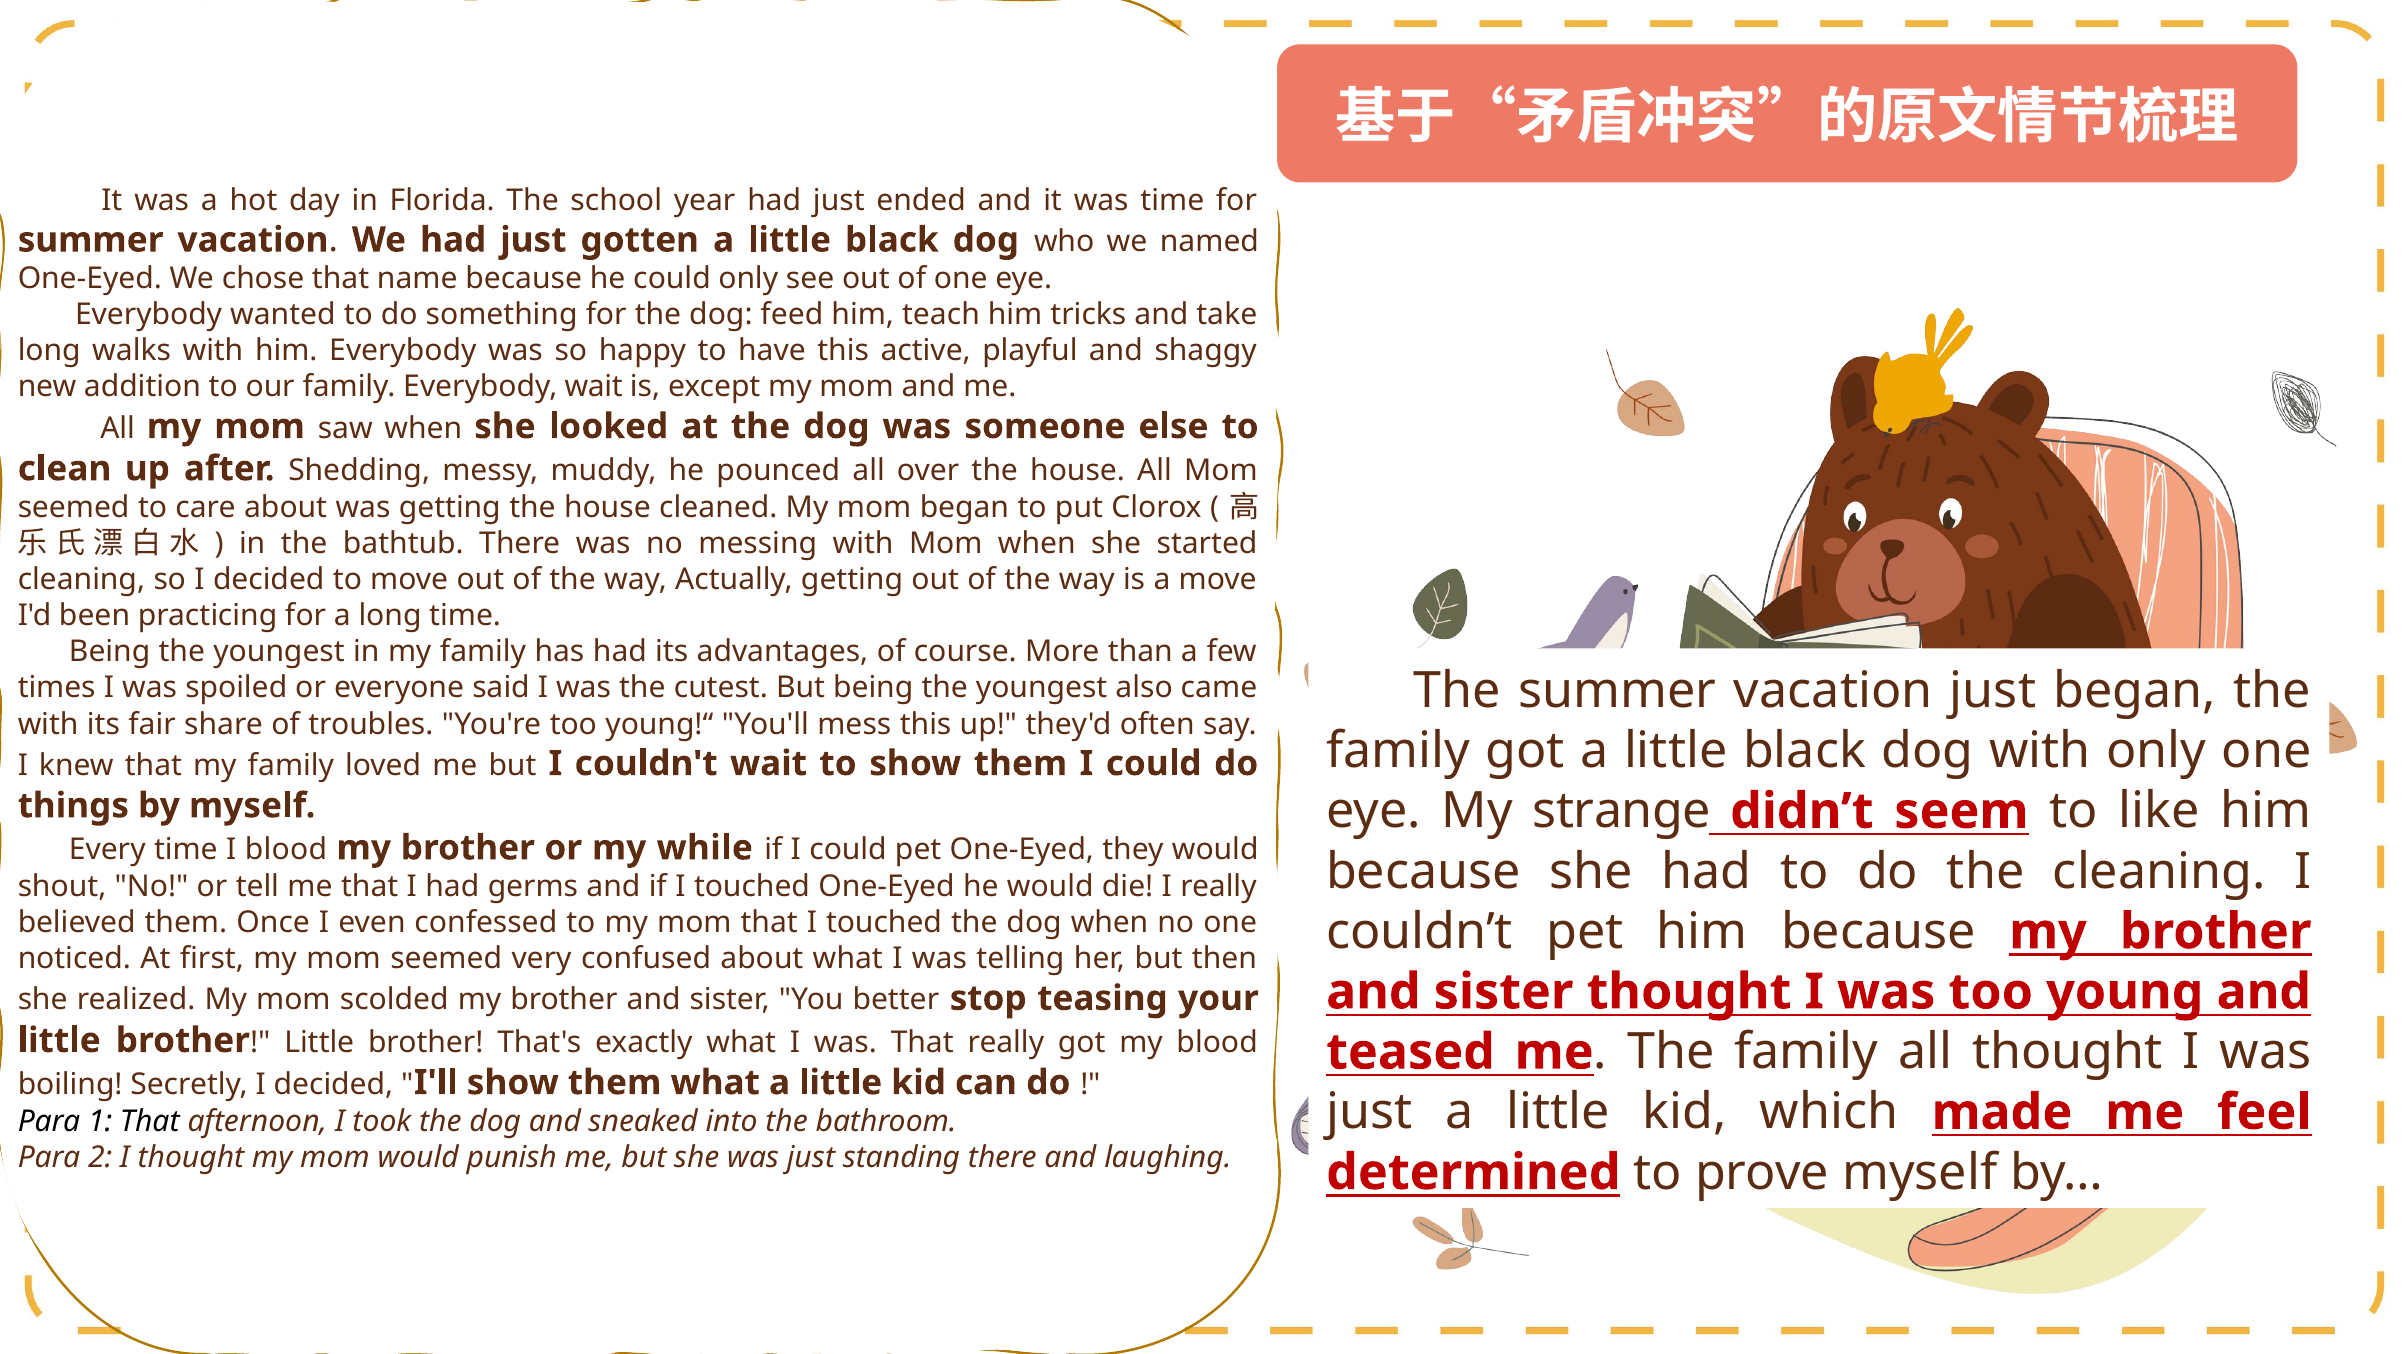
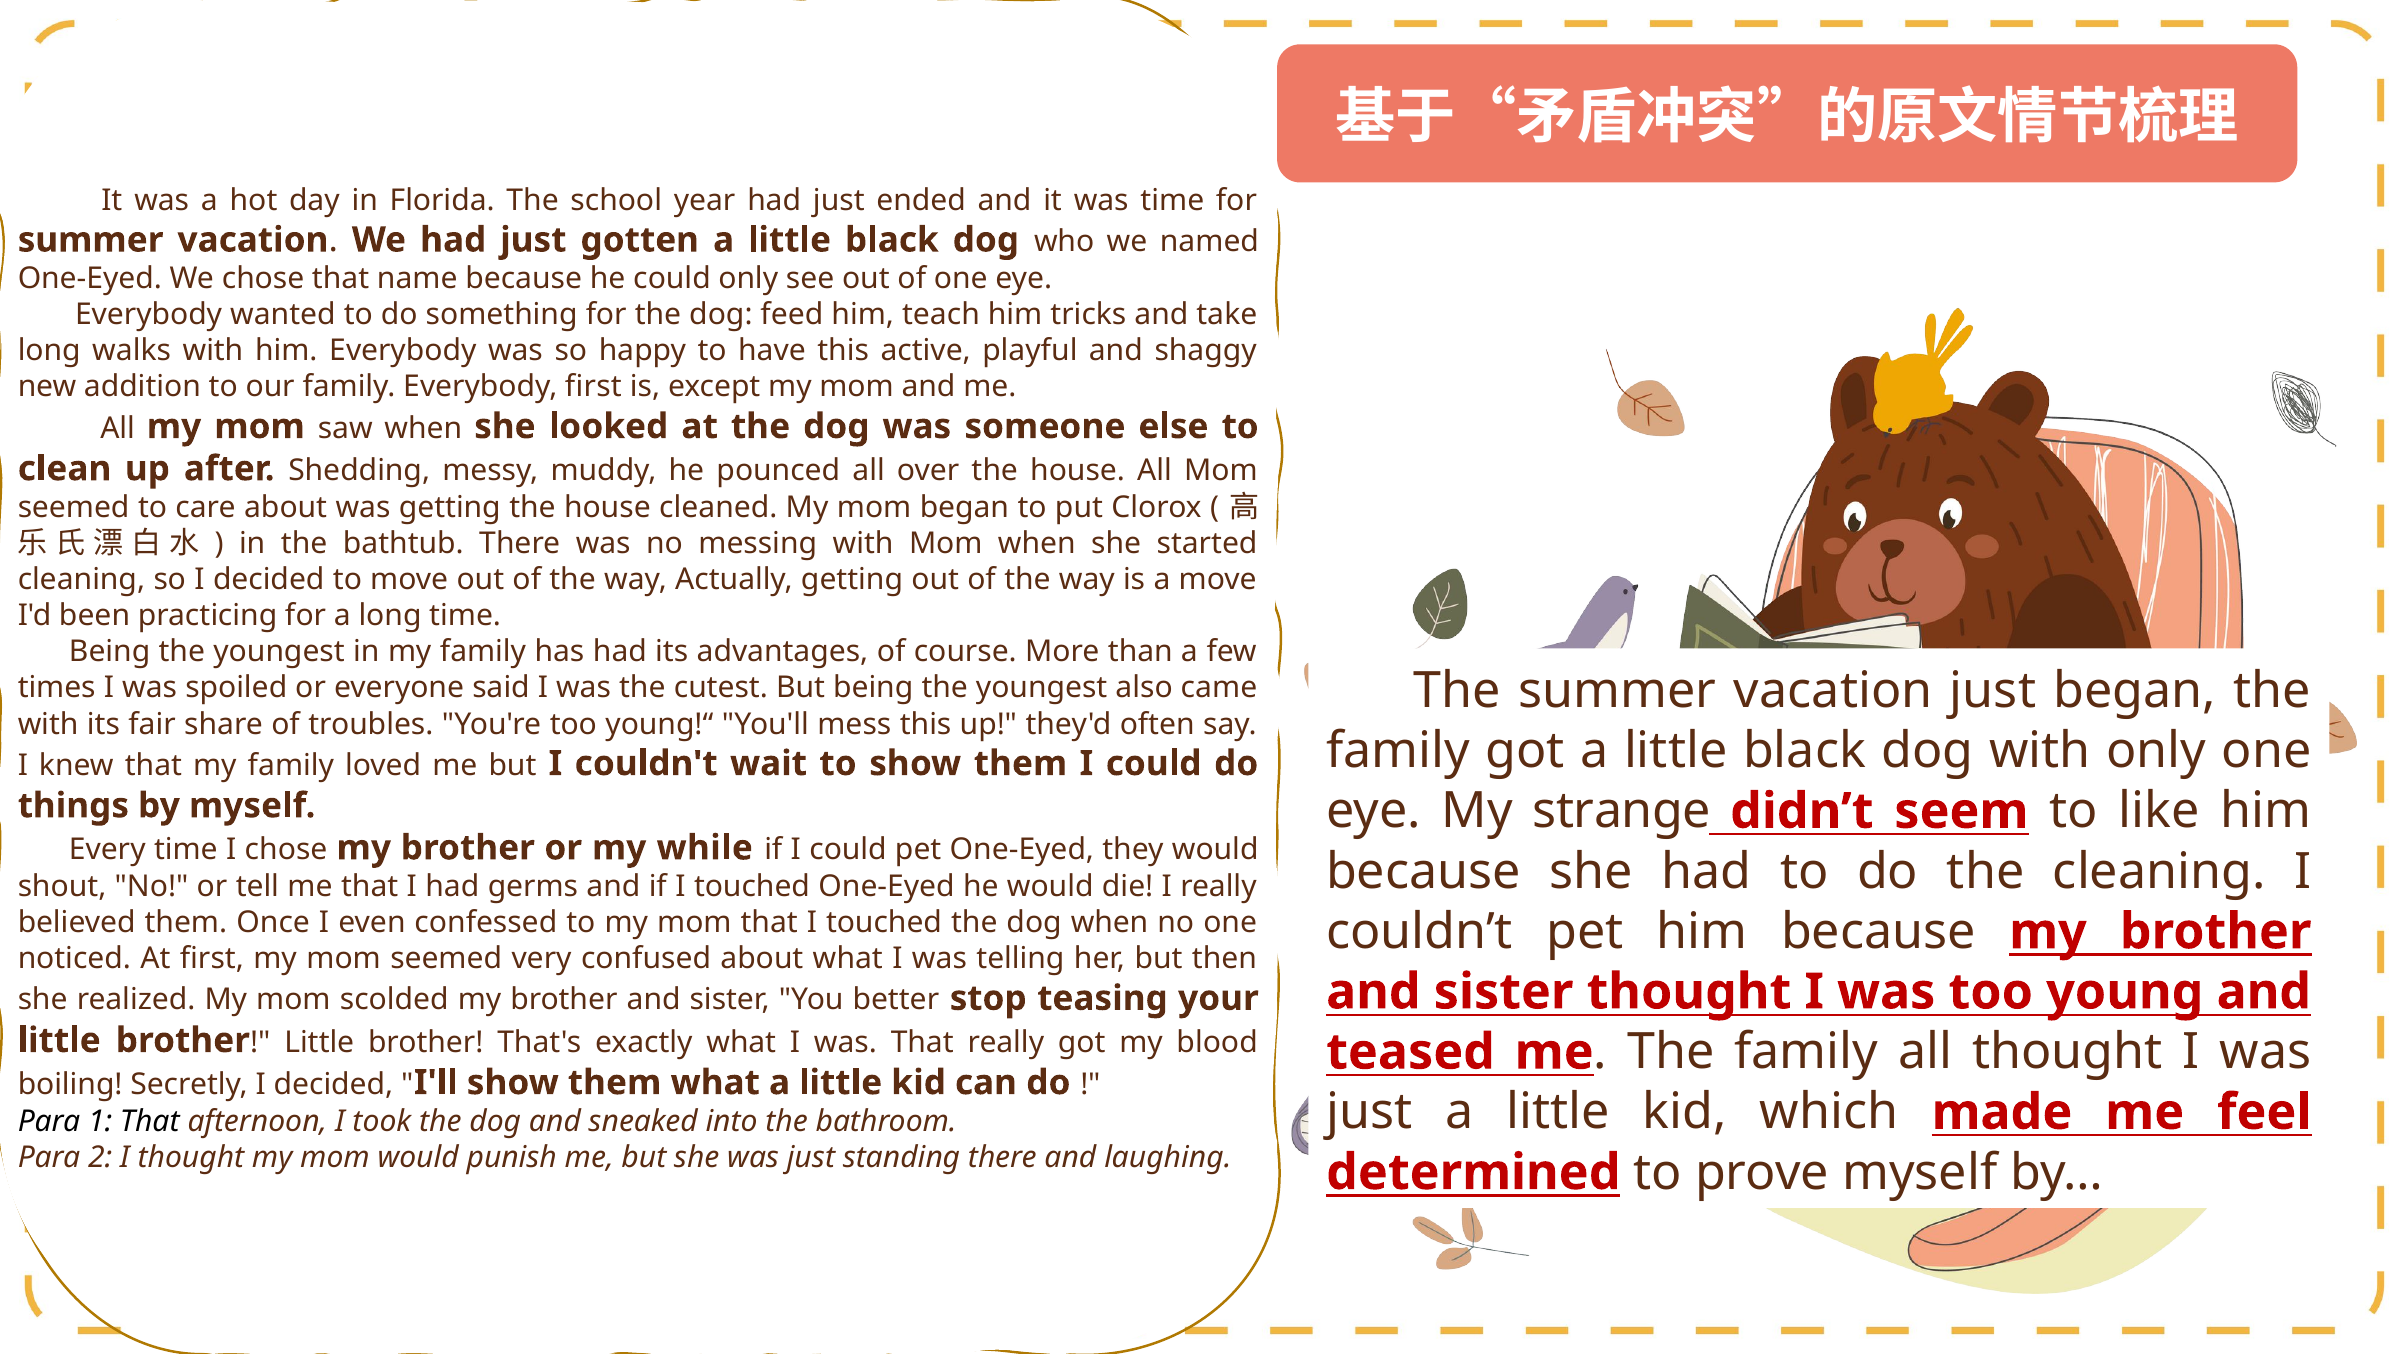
Everybody wait: wait -> first
I blood: blood -> chose
